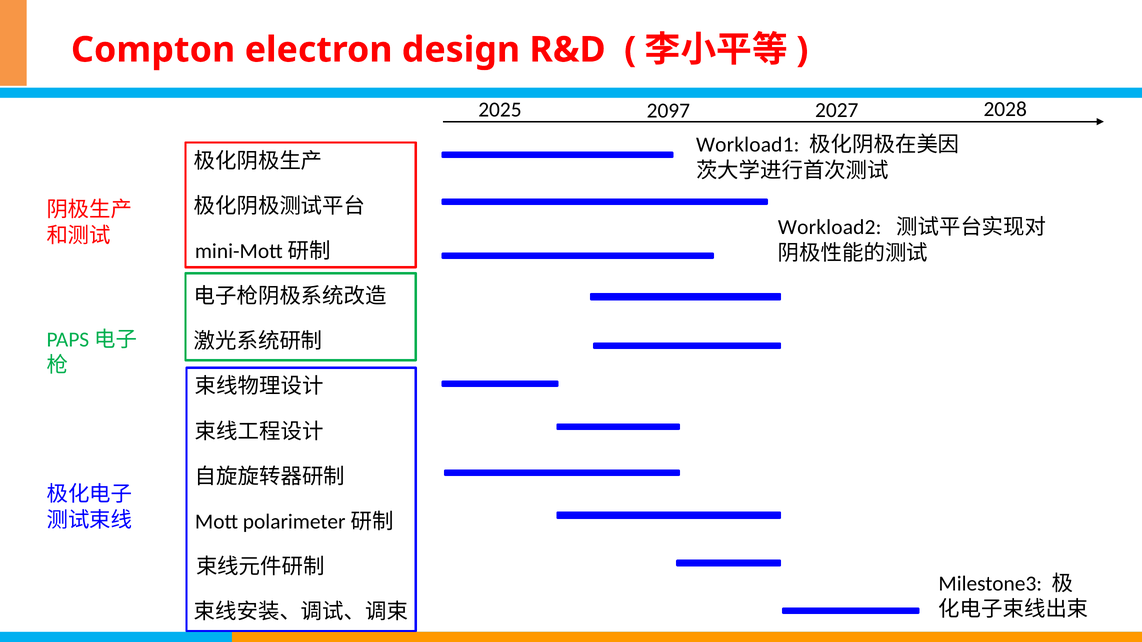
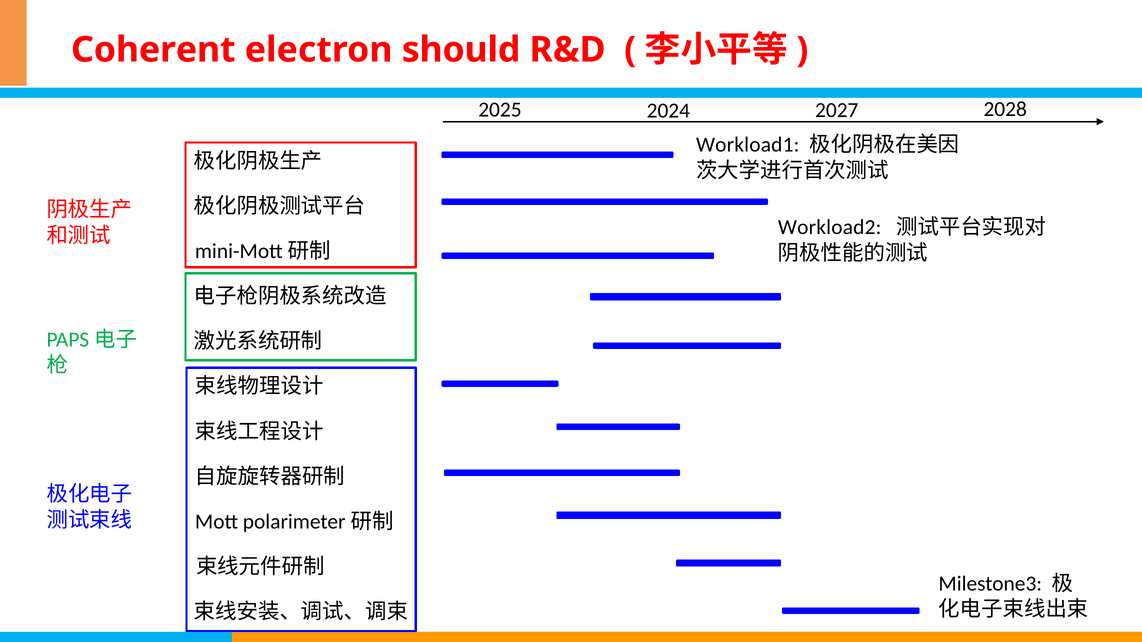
Compton: Compton -> Coherent
design: design -> should
2097: 2097 -> 2024
